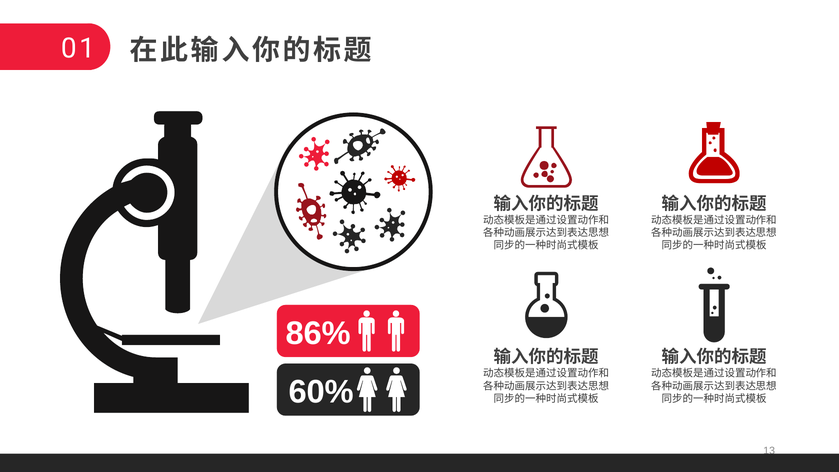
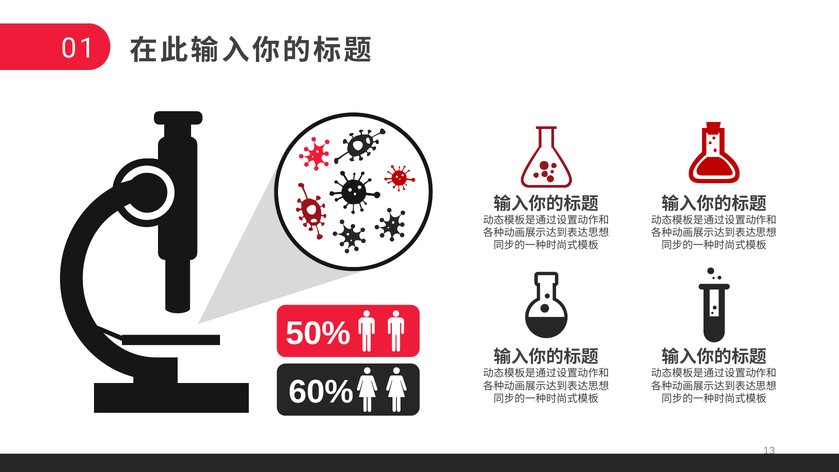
86%: 86% -> 50%
